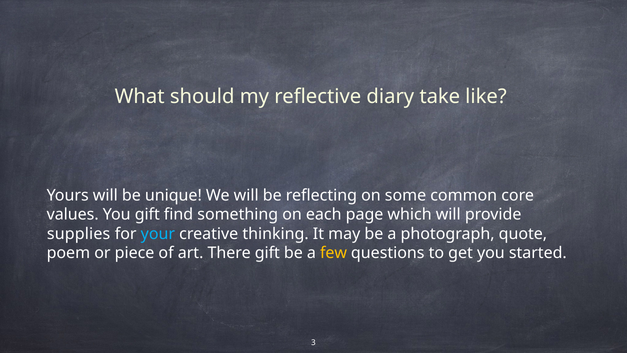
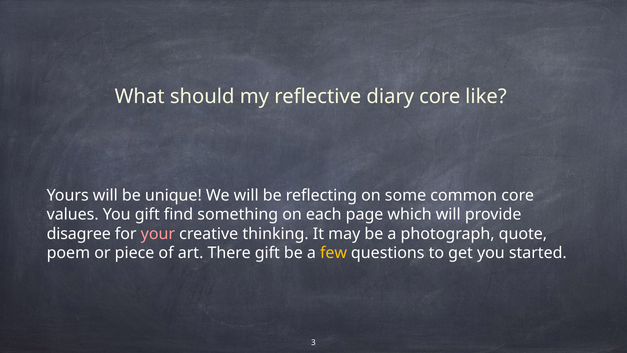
diary take: take -> core
supplies: supplies -> disagree
your colour: light blue -> pink
